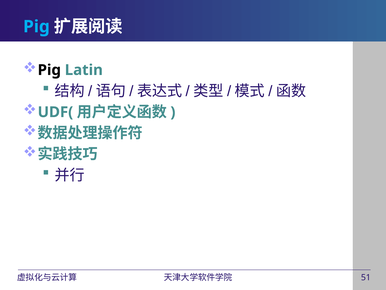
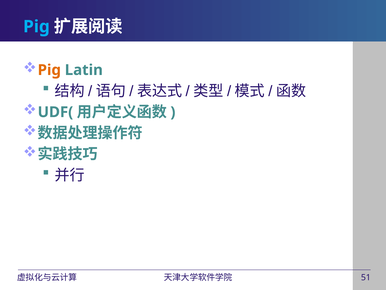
Pig at (49, 70) colour: black -> orange
